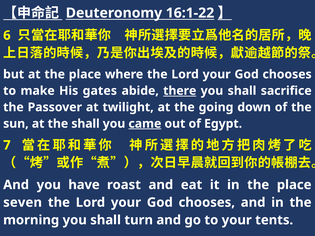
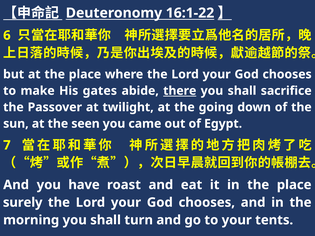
the shall: shall -> seen
came underline: present -> none
seven: seven -> surely
